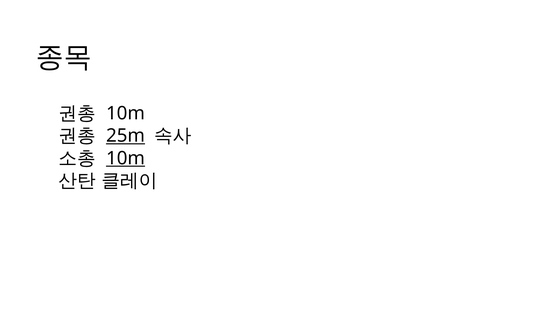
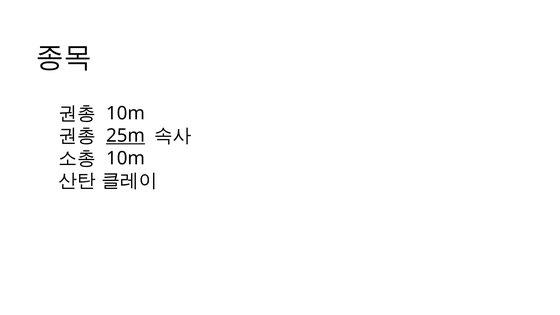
10m at (125, 158) underline: present -> none
